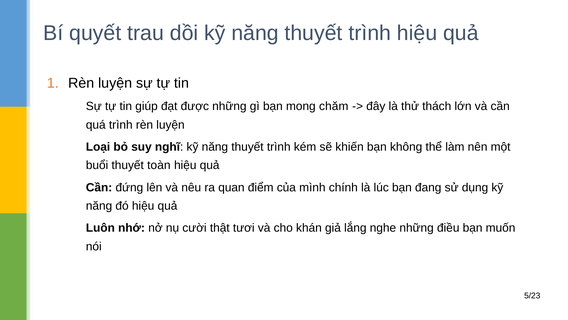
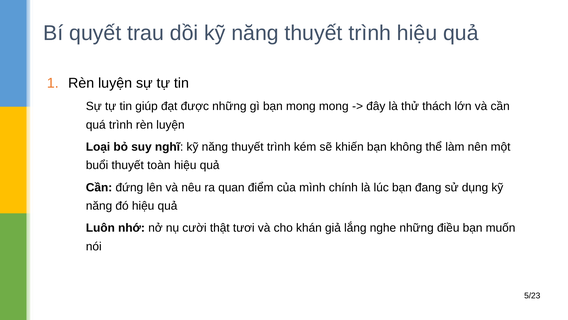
mong chăm: chăm -> mong
